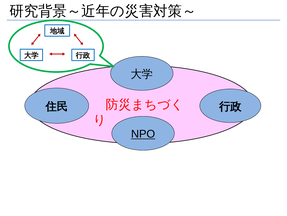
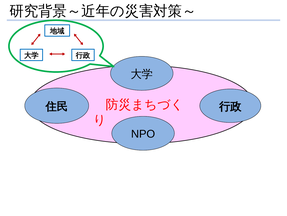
NPO underline: present -> none
